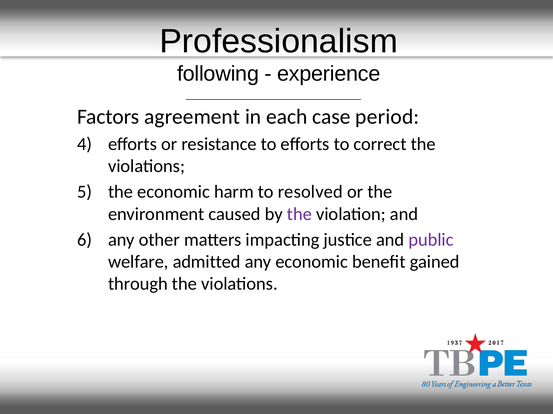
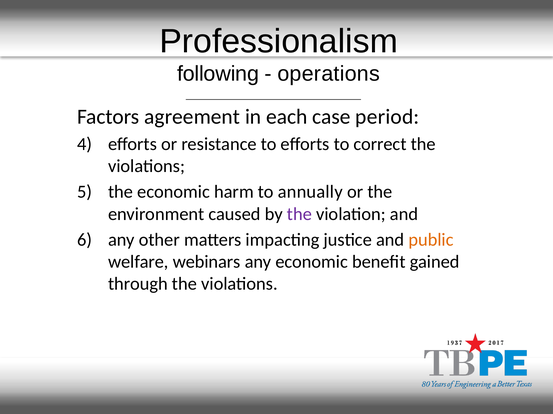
experience: experience -> operations
resolved: resolved -> annually
public colour: purple -> orange
admitted: admitted -> webinars
